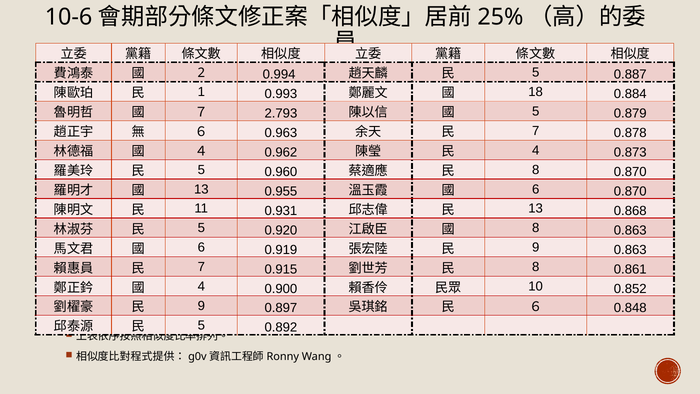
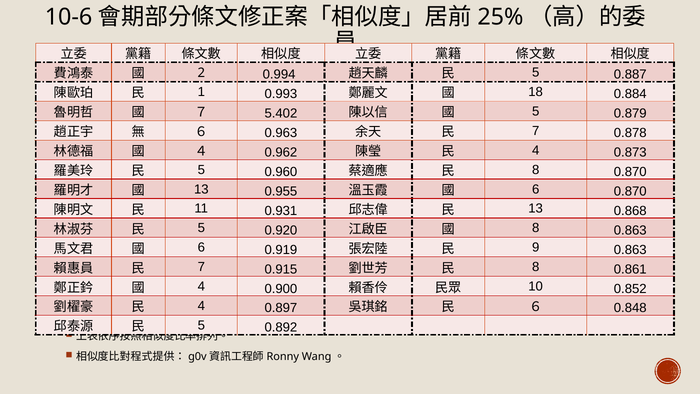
2.793: 2.793 -> 5.402
9 at (201, 306): 9 -> 4
